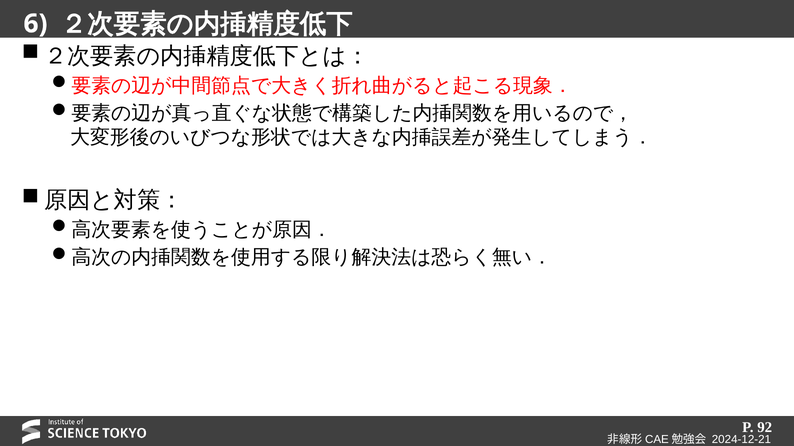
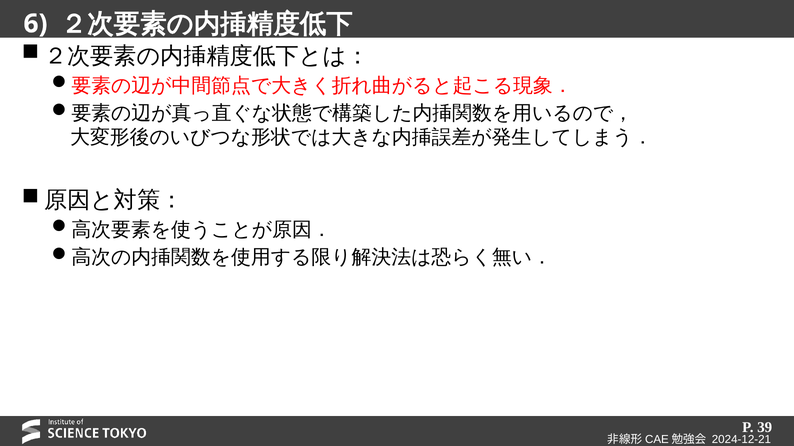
92: 92 -> 39
